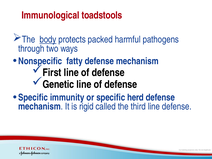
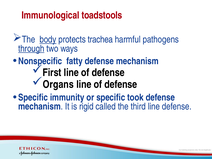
packed: packed -> trachea
through underline: none -> present
Genetic: Genetic -> Organs
herd: herd -> took
